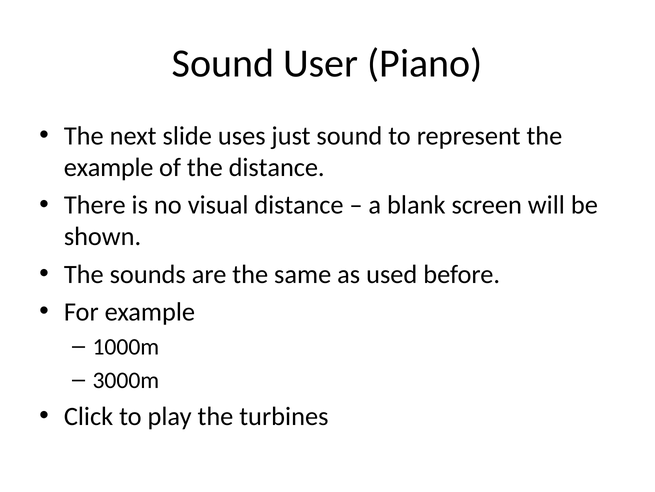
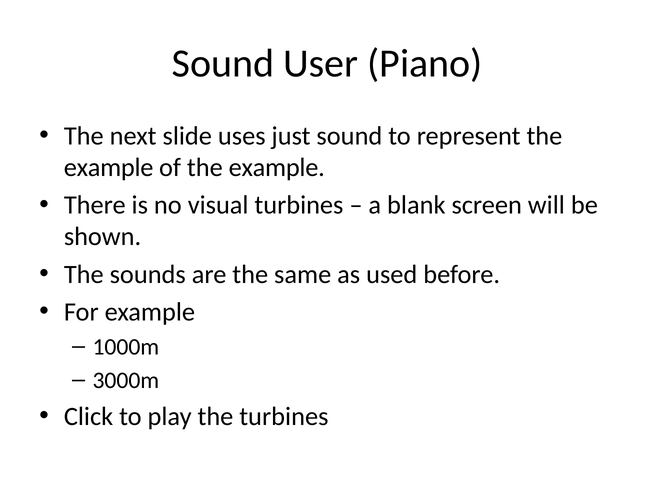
of the distance: distance -> example
visual distance: distance -> turbines
